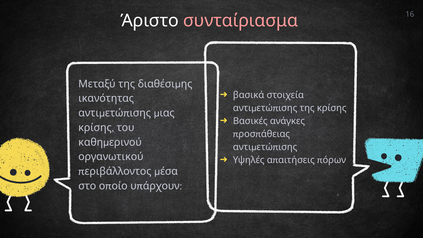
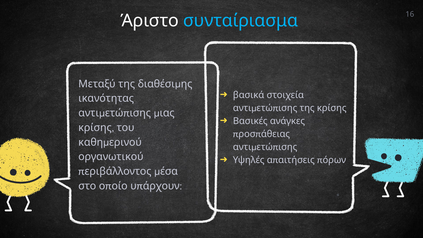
συνταίριασμα colour: pink -> light blue
